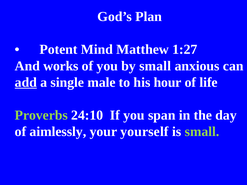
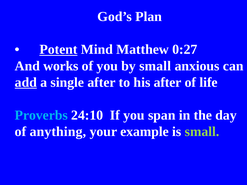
Potent underline: none -> present
1:27: 1:27 -> 0:27
single male: male -> after
his hour: hour -> after
Proverbs colour: light green -> light blue
aimlessly: aimlessly -> anything
yourself: yourself -> example
